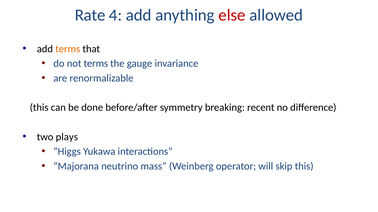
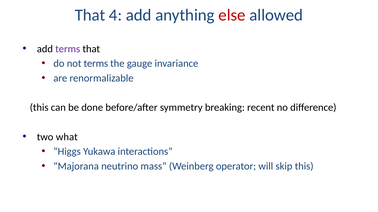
Rate at (90, 15): Rate -> That
terms at (68, 49) colour: orange -> purple
plays: plays -> what
